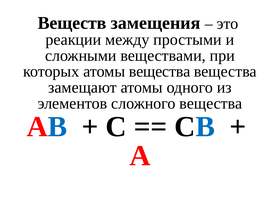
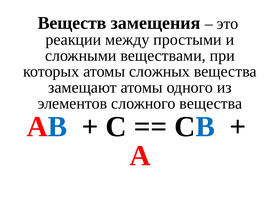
атомы вещества: вещества -> сложных
